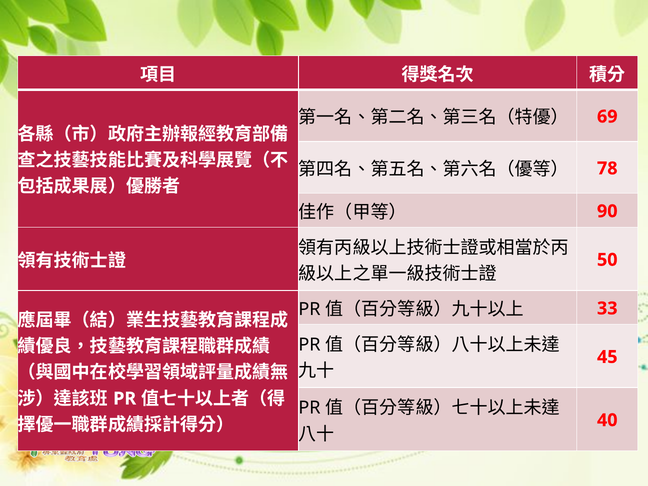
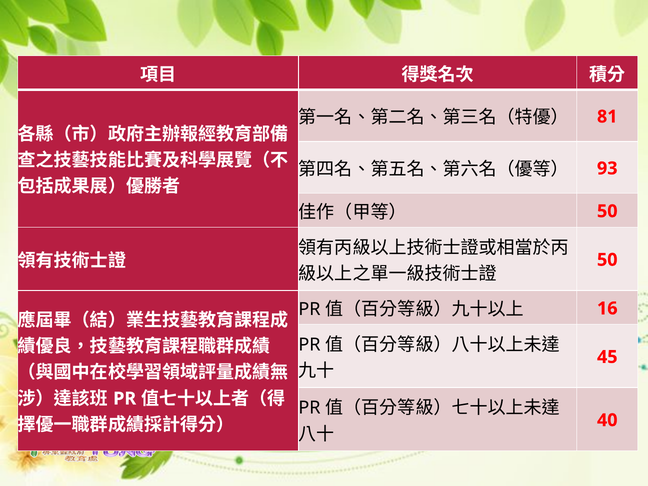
69: 69 -> 81
78: 78 -> 93
90 at (607, 211): 90 -> 50
33: 33 -> 16
